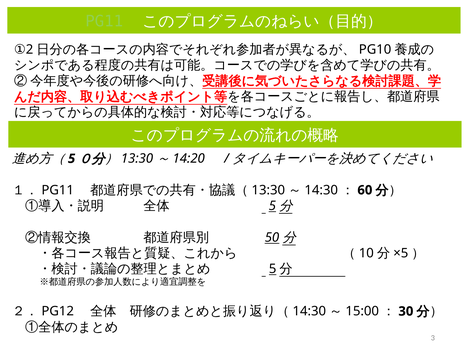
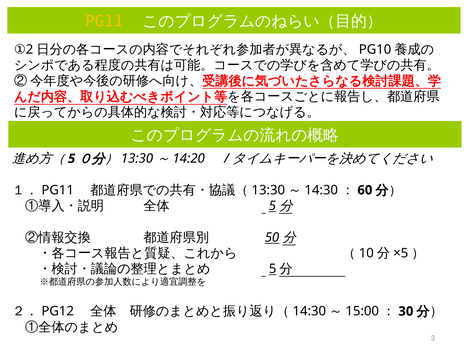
PG11 colour: light green -> yellow
